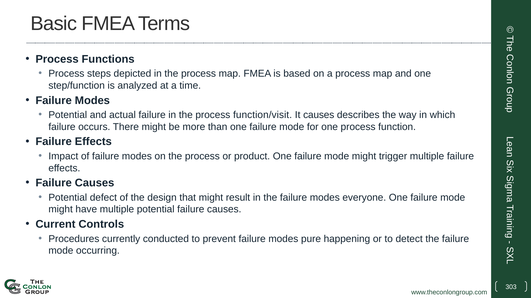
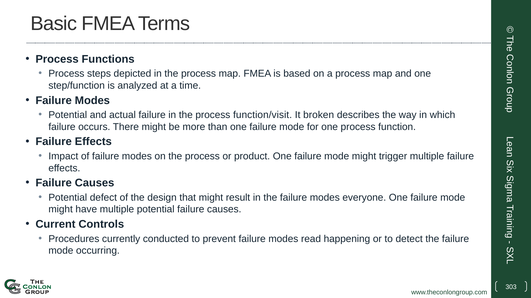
It causes: causes -> broken
pure: pure -> read
